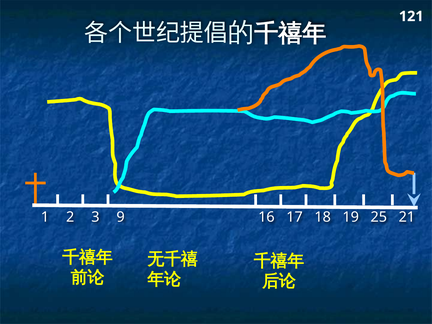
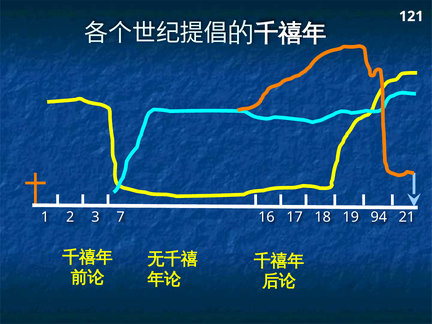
9: 9 -> 7
25: 25 -> 94
